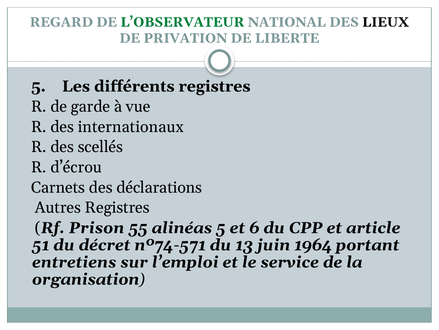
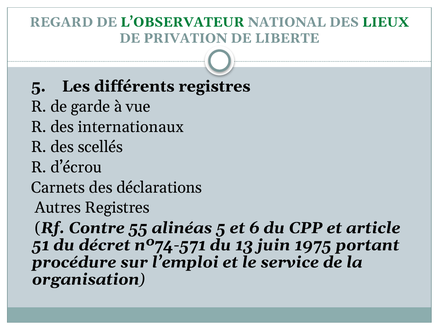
LIEUX colour: black -> green
Prison: Prison -> Contre
1964: 1964 -> 1975
entretiens: entretiens -> procédure
